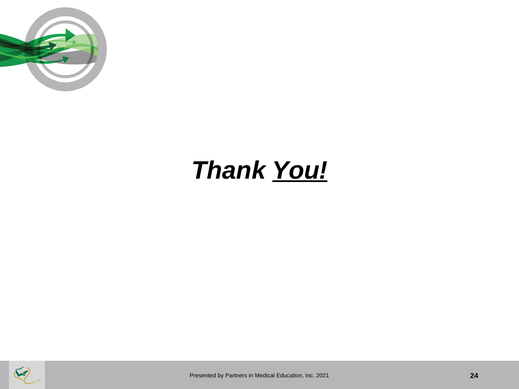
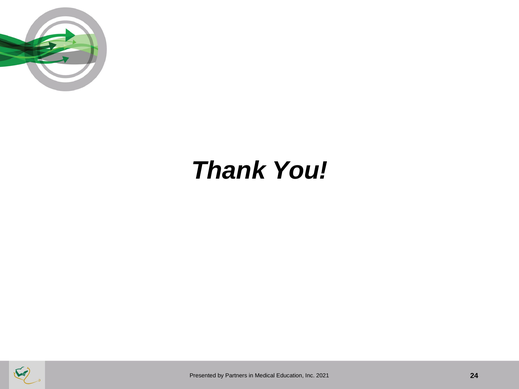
You underline: present -> none
